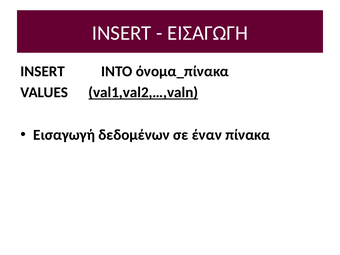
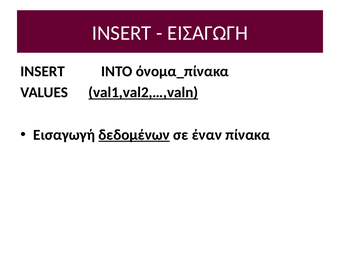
δεδομένων underline: none -> present
